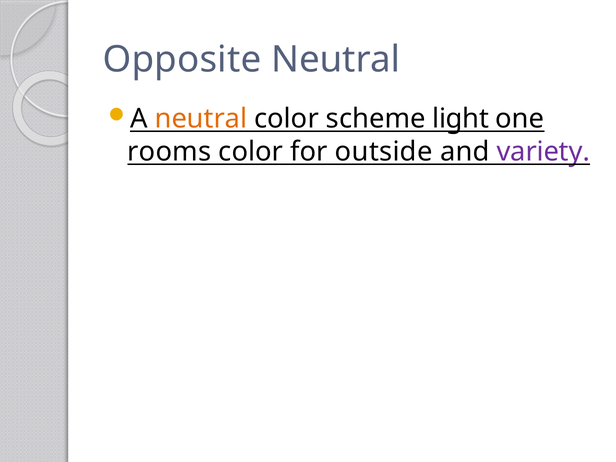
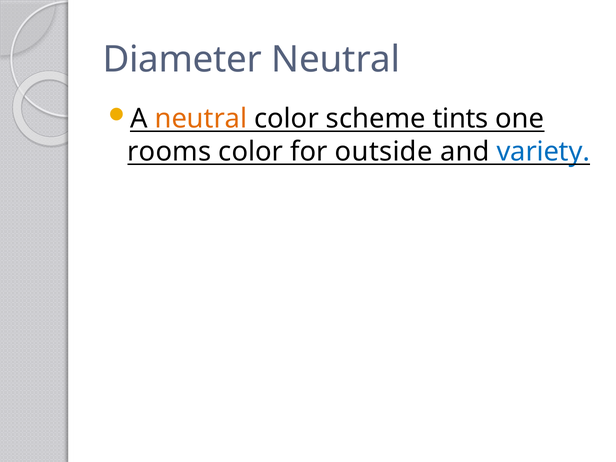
Opposite: Opposite -> Diameter
light: light -> tints
variety colour: purple -> blue
